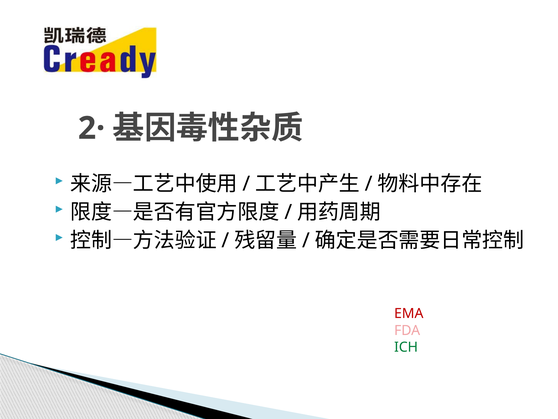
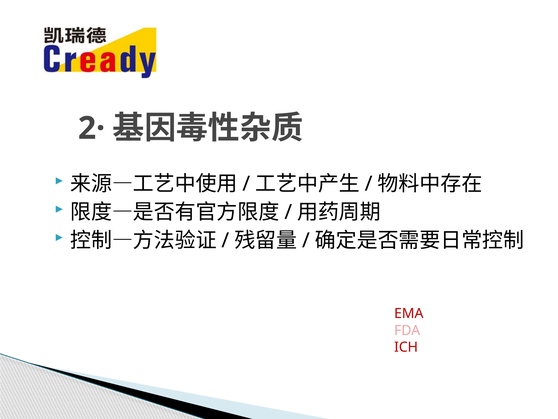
ICH colour: green -> red
